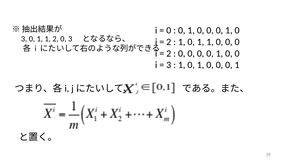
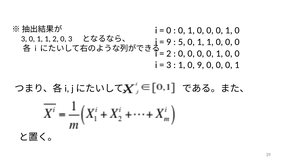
2 at (169, 42): 2 -> 9
1 at (182, 42): 1 -> 5
1 at (201, 65): 1 -> 9
